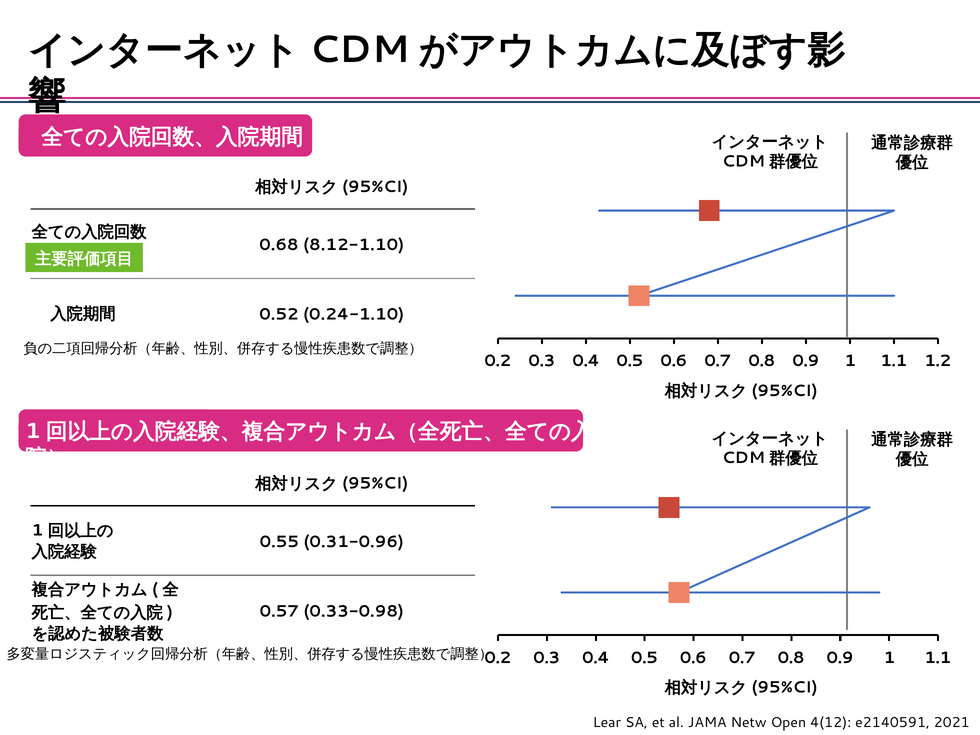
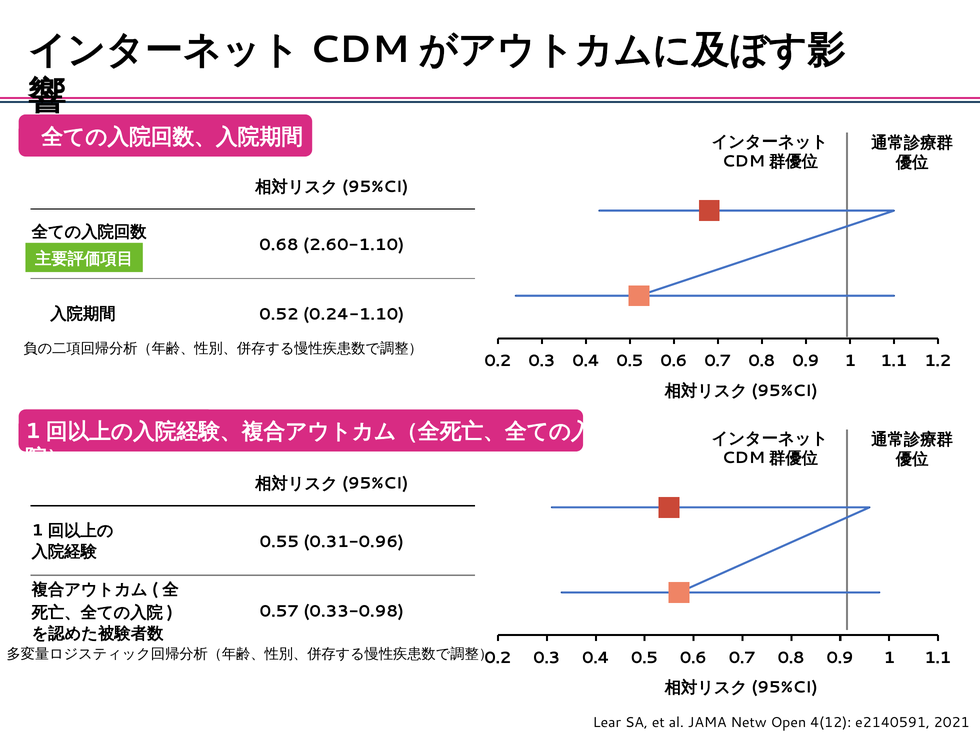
8.12-1.10: 8.12-1.10 -> 2.60-1.10
